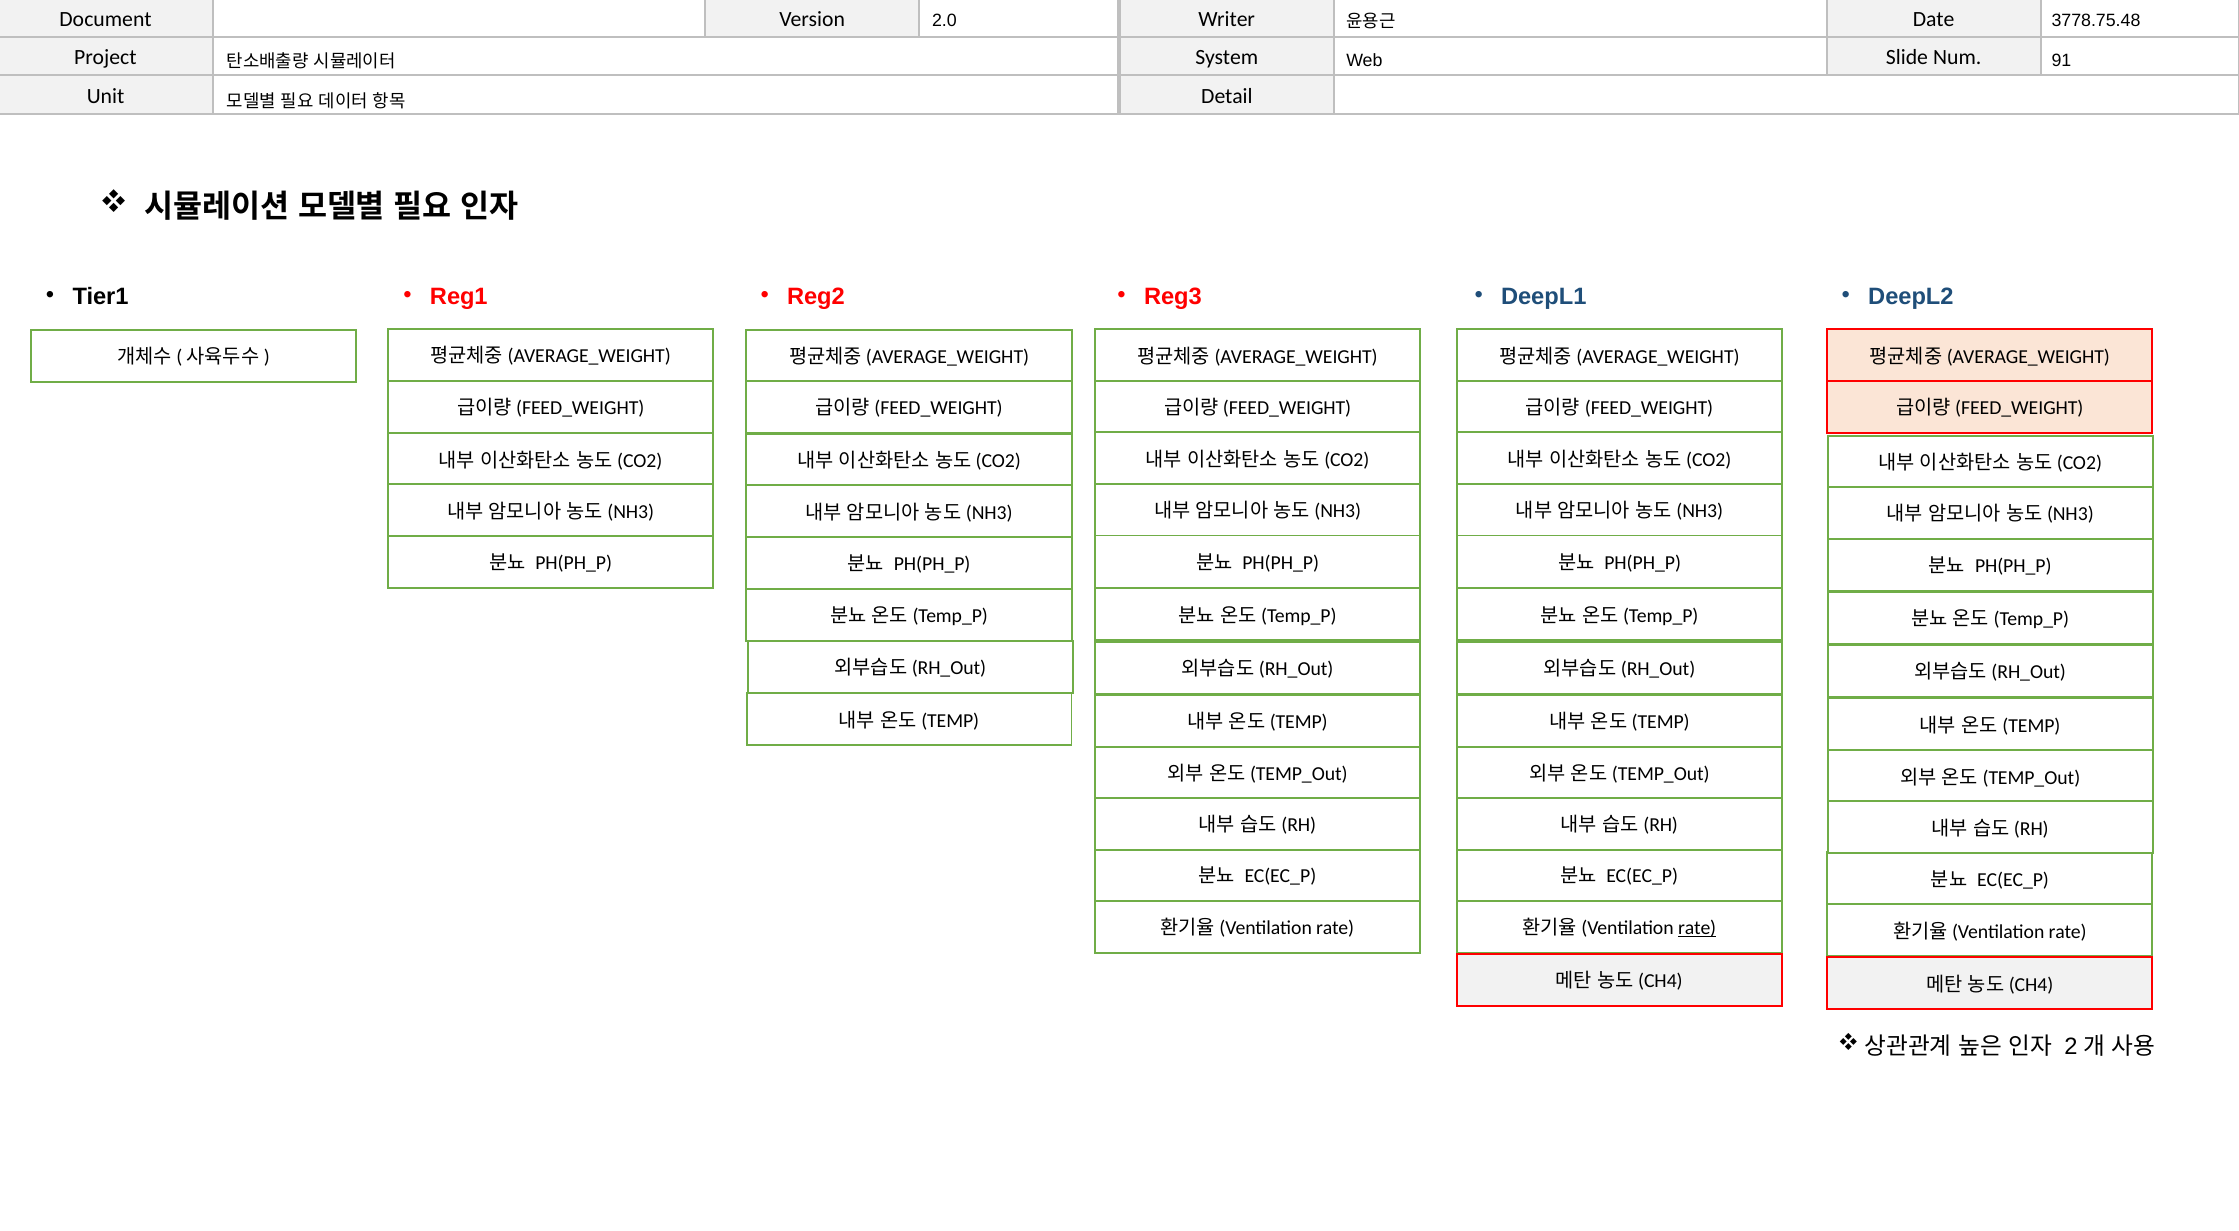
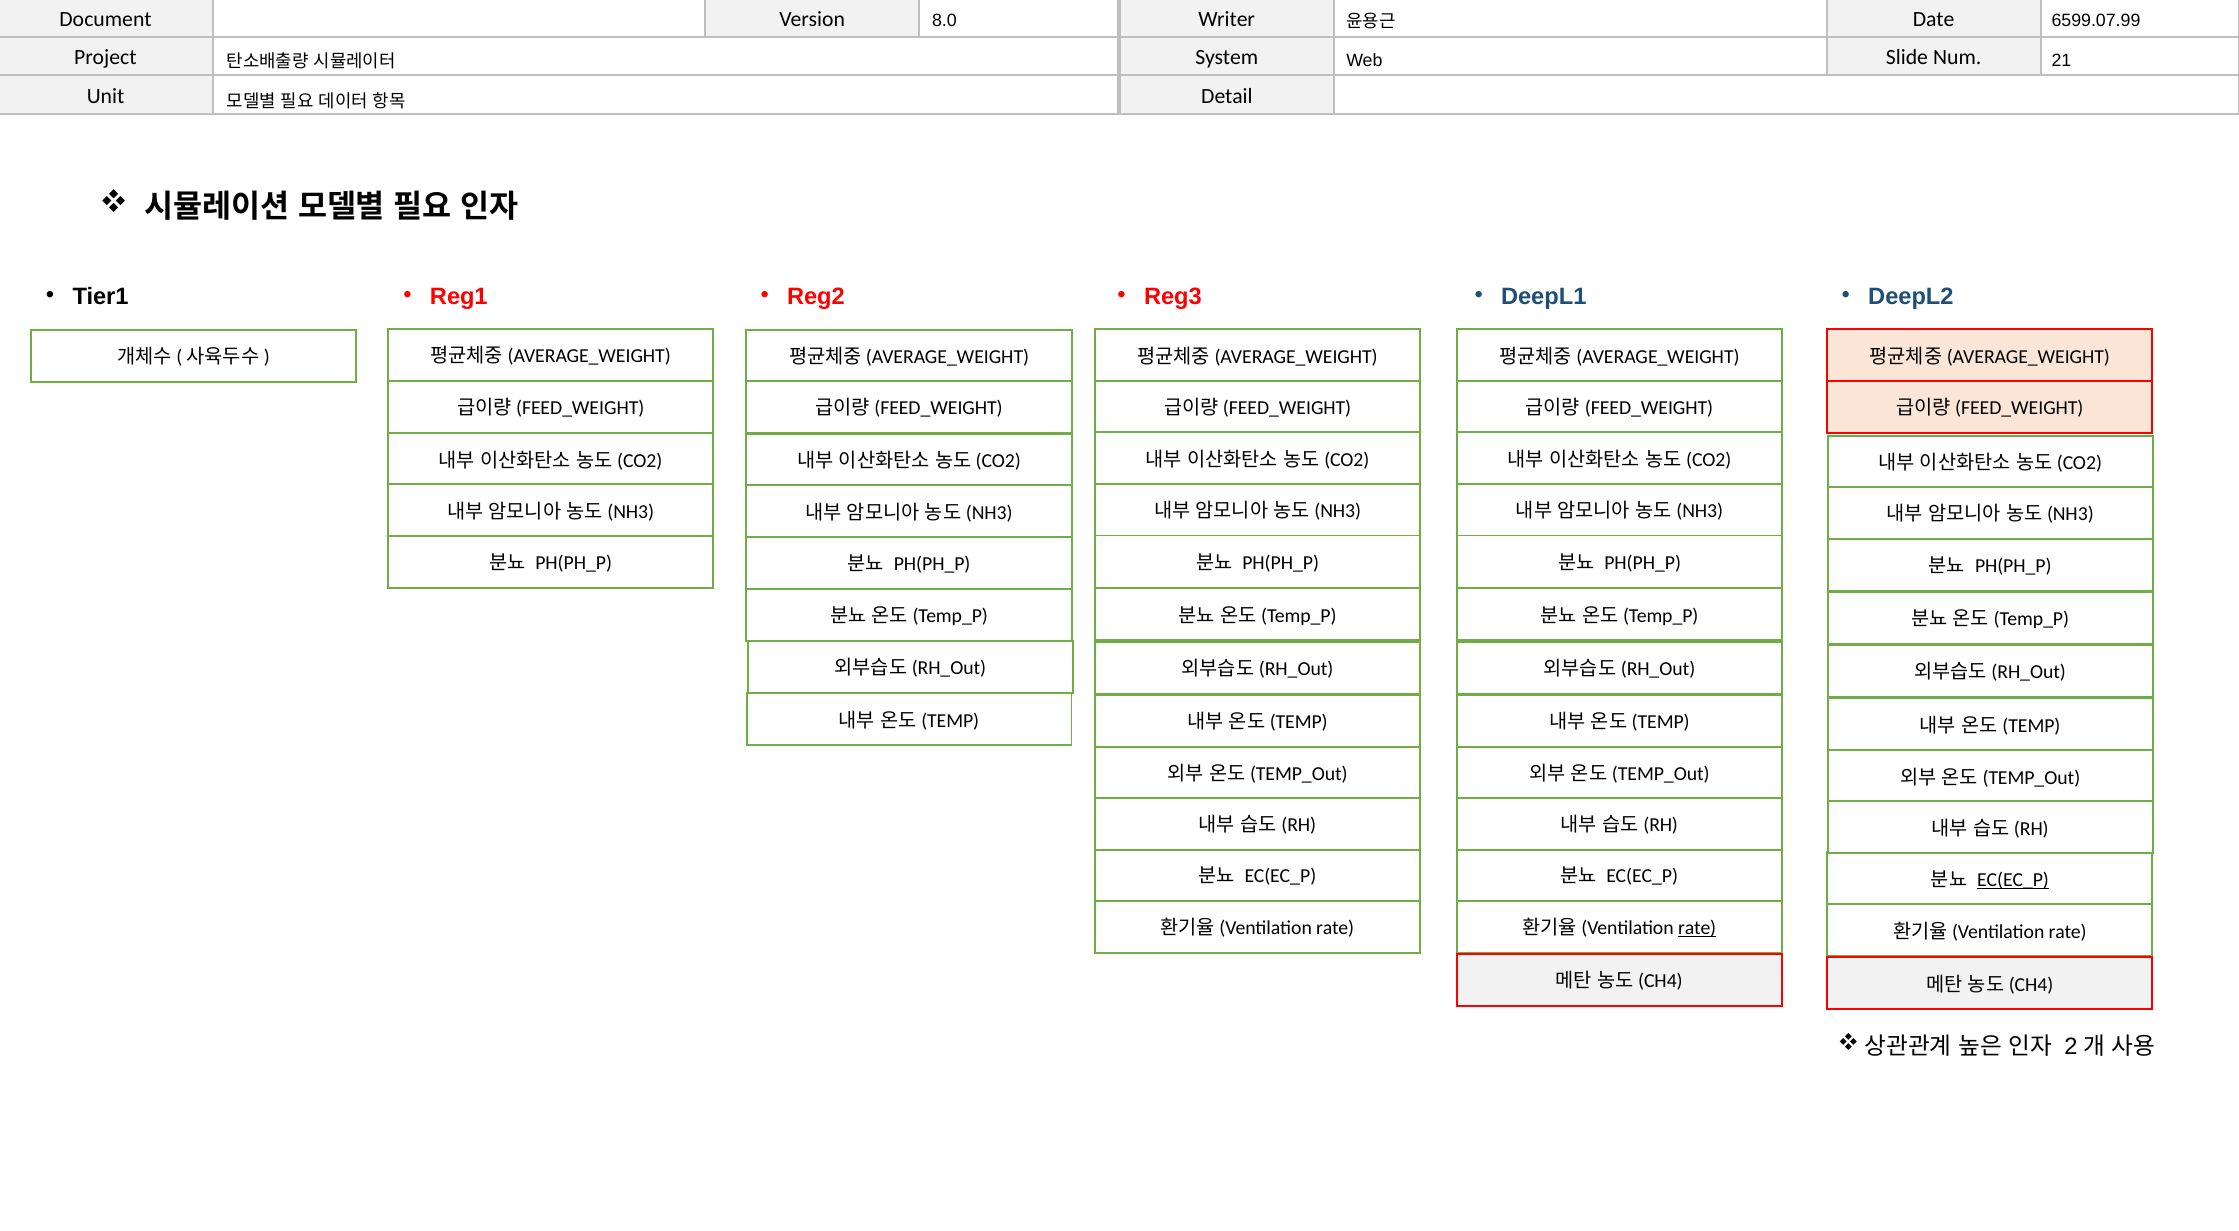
2.0: 2.0 -> 8.0
3778.75.48: 3778.75.48 -> 6599.07.99
91: 91 -> 21
EC(EC_P at (2013, 880) underline: none -> present
